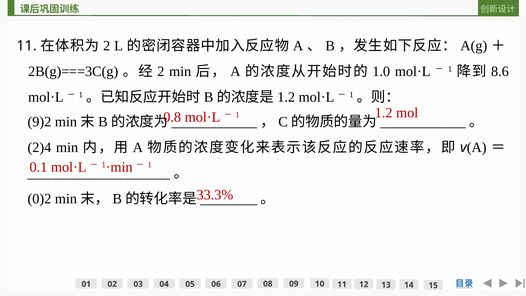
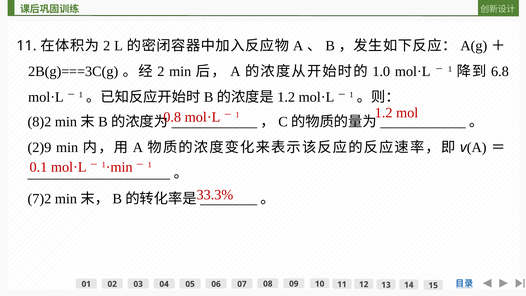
8.6: 8.6 -> 6.8
9)2: 9)2 -> 8)2
2)4: 2)4 -> 2)9
0)2: 0)2 -> 7)2
